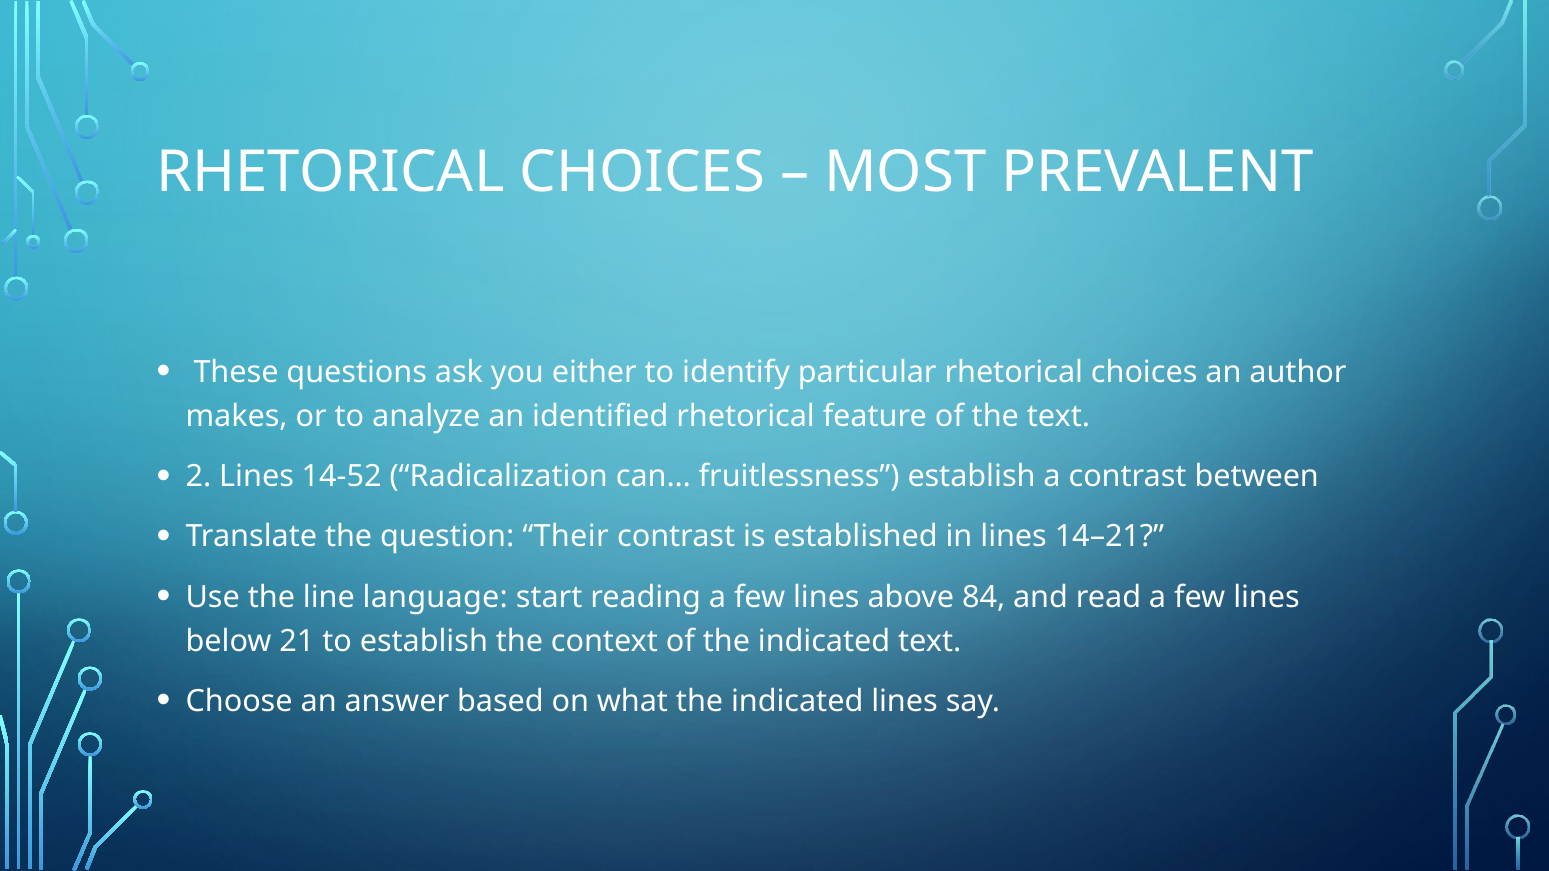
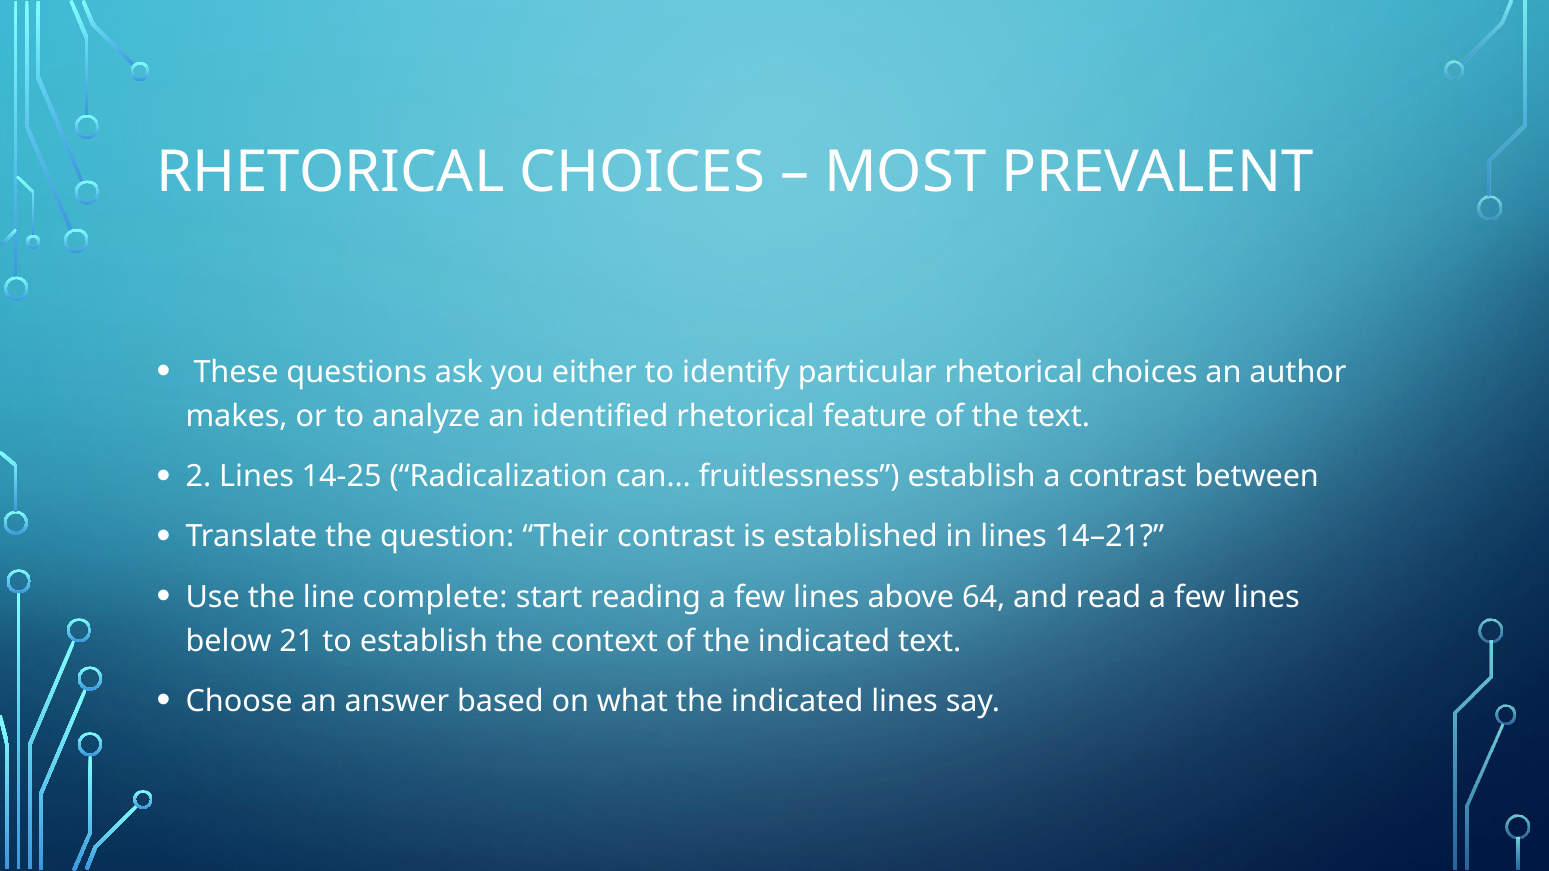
14-52: 14-52 -> 14-25
language: language -> complete
84: 84 -> 64
